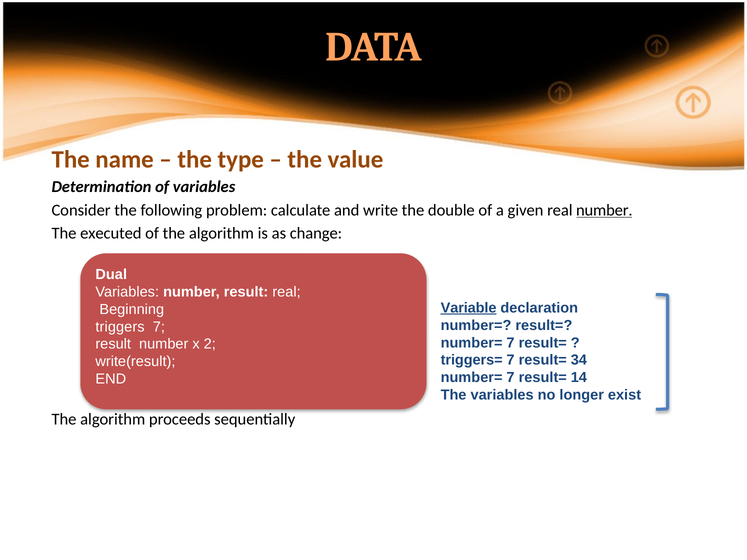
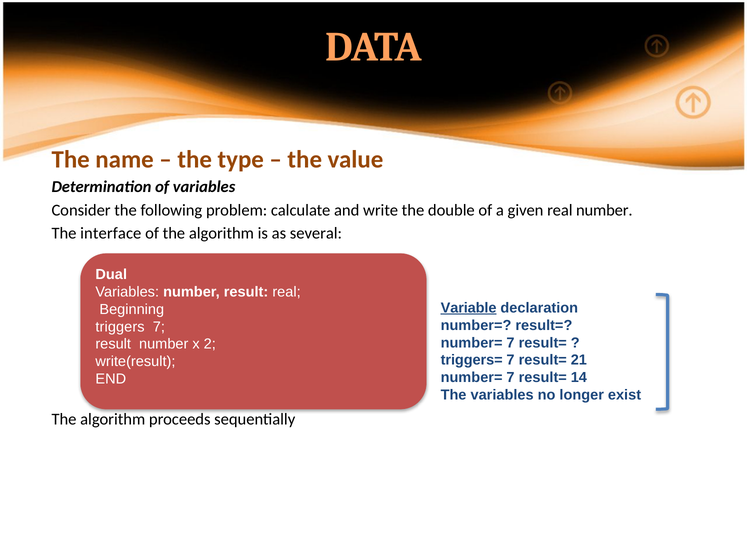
number at (604, 210) underline: present -> none
executed: executed -> interface
change: change -> several
34: 34 -> 21
